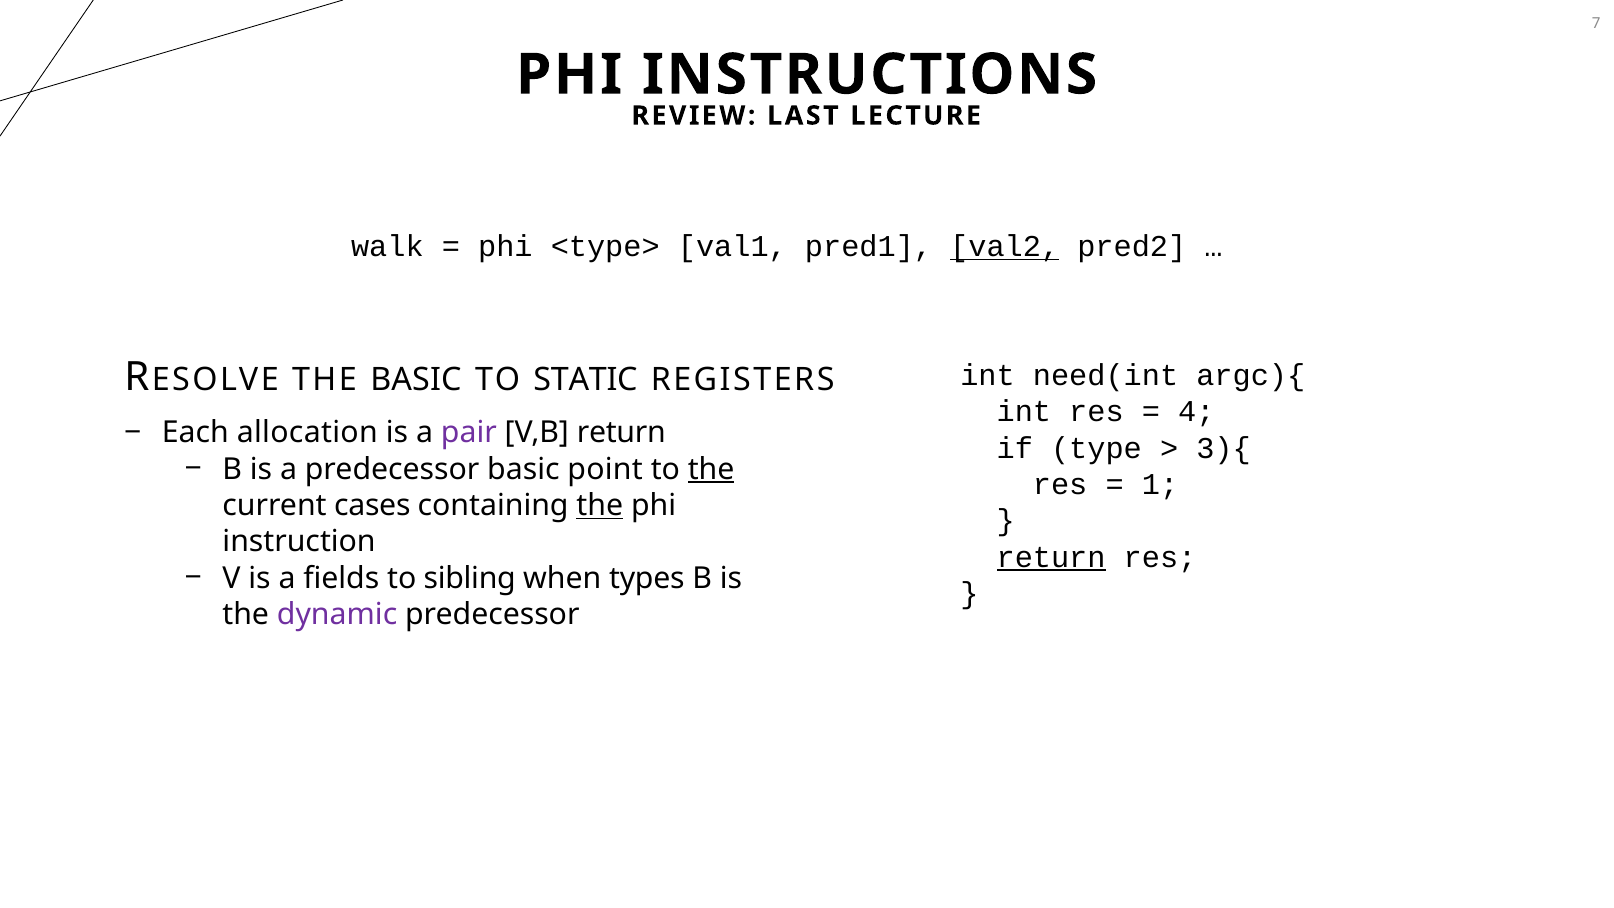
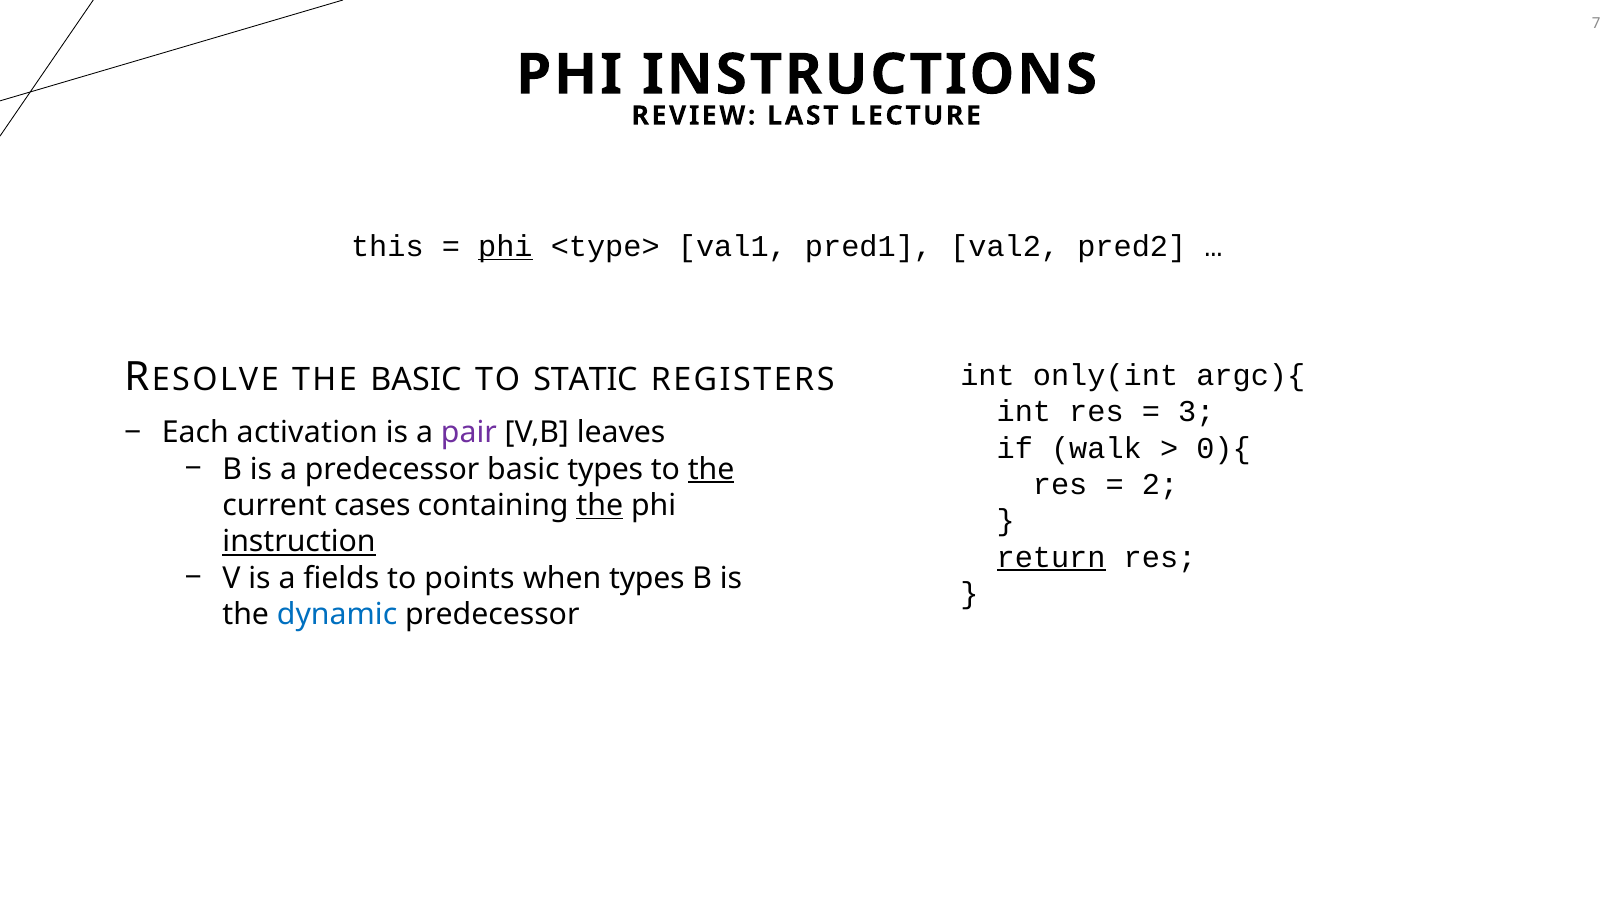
walk: walk -> this
phi at (505, 246) underline: none -> present
val2 underline: present -> none
need(int: need(int -> only(int
4: 4 -> 3
allocation: allocation -> activation
V,B return: return -> leaves
type: type -> walk
3){: 3){ -> 0){
basic point: point -> types
1: 1 -> 2
instruction underline: none -> present
sibling: sibling -> points
dynamic colour: purple -> blue
